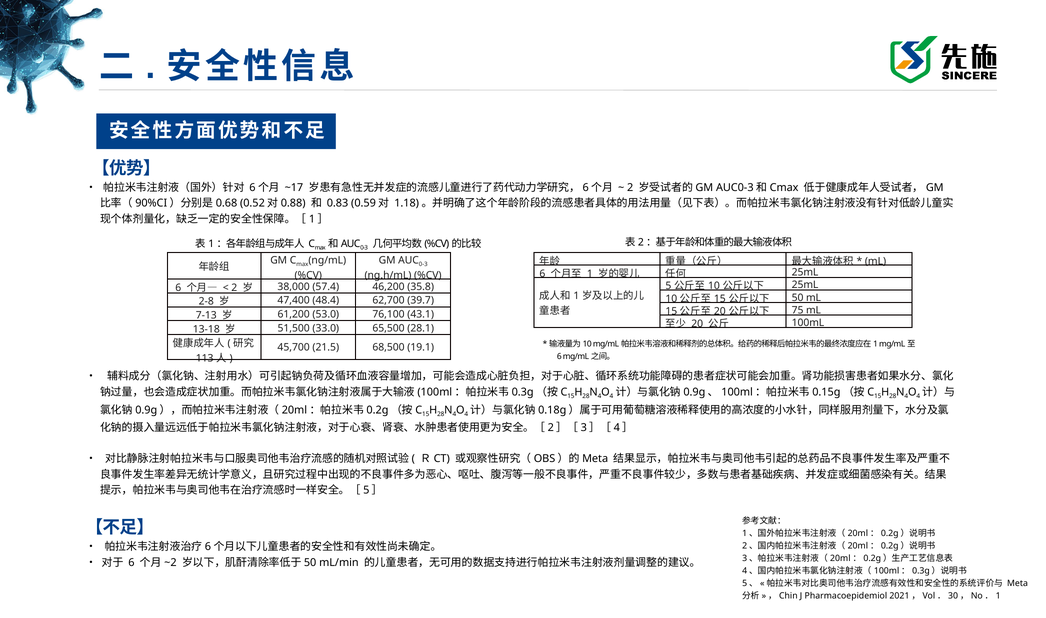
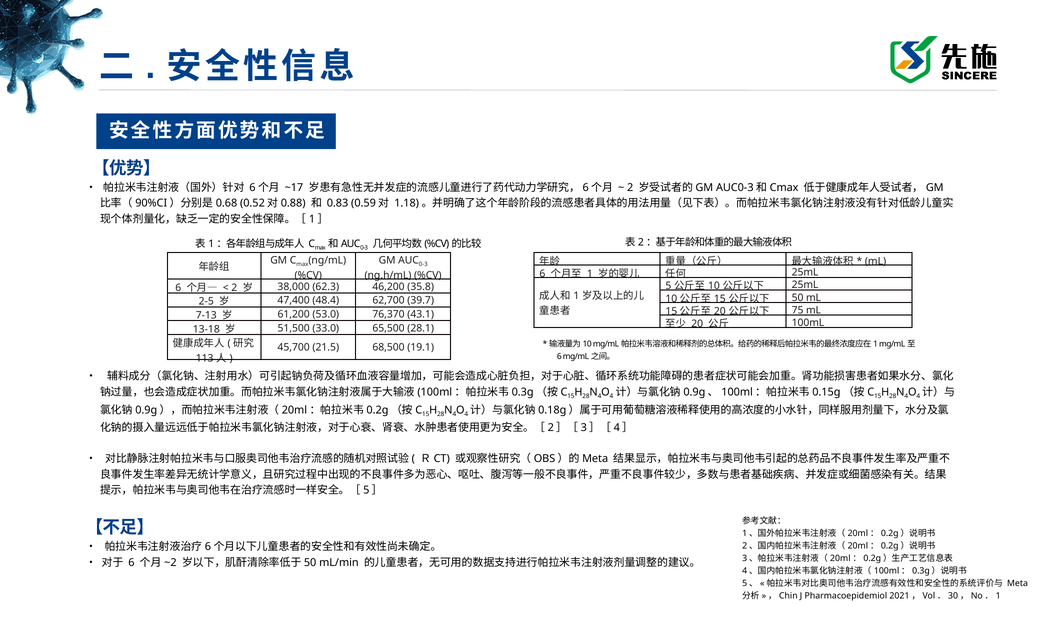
57.4: 57.4 -> 62.3
2-8: 2-8 -> 2-5
76,100: 76,100 -> 76,370
